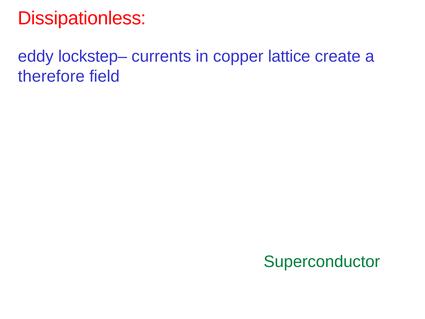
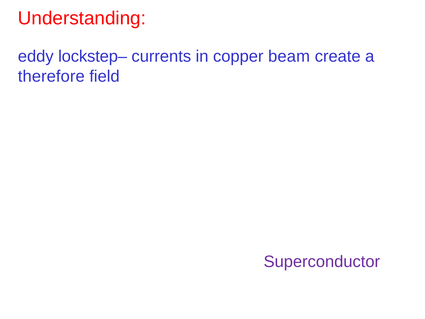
Dissipationless: Dissipationless -> Understanding
lattice: lattice -> beam
Superconductor colour: green -> purple
